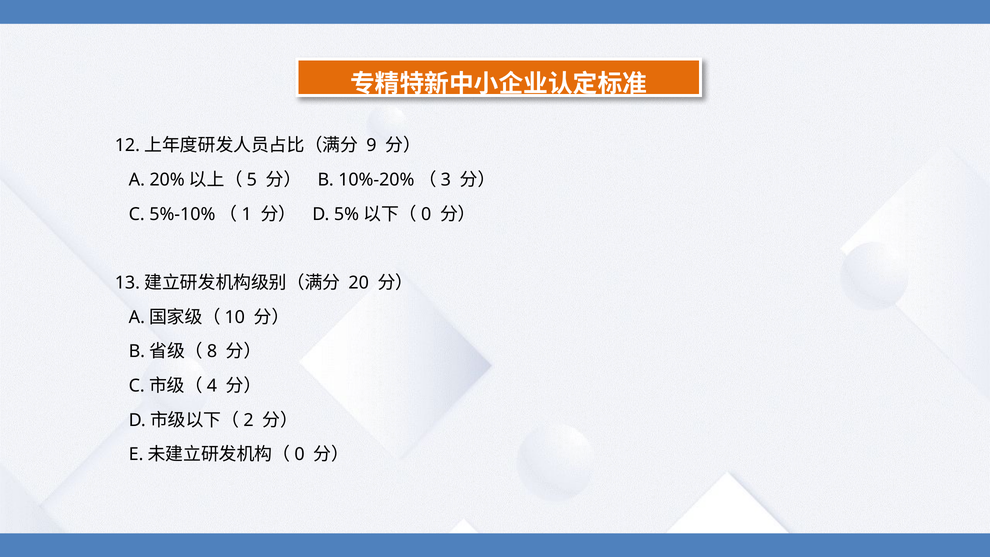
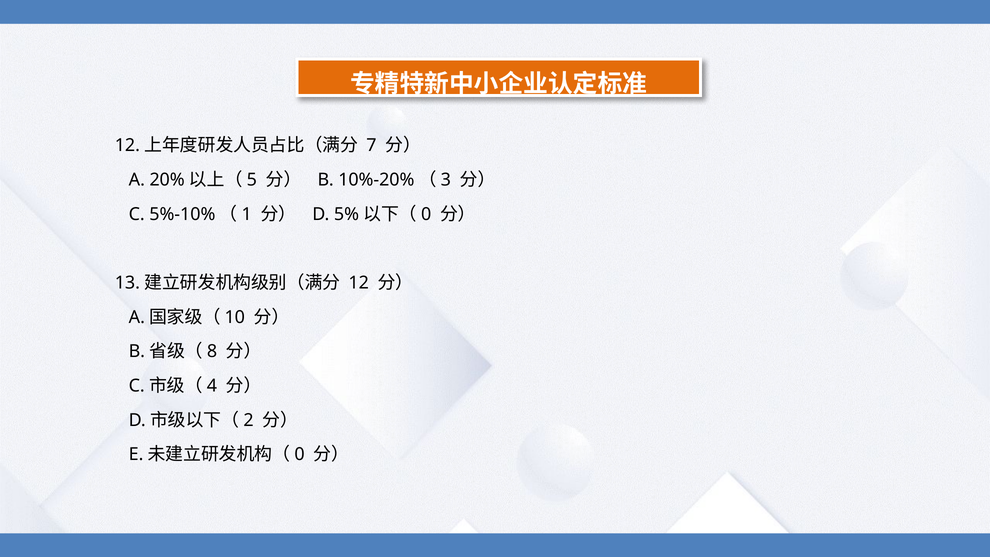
9: 9 -> 7
20: 20 -> 12
